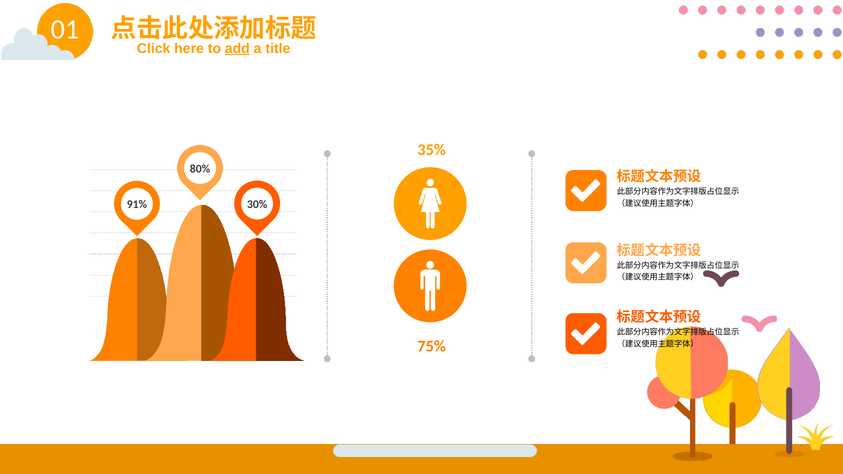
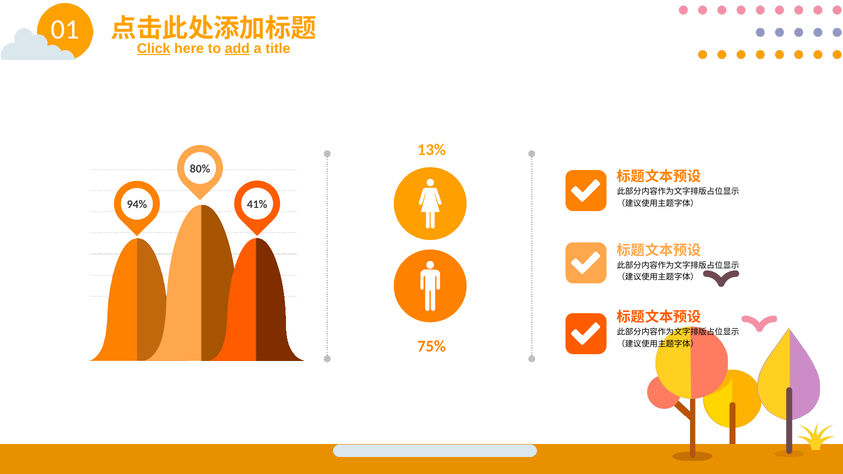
Click underline: none -> present
35%: 35% -> 13%
30%: 30% -> 41%
91%: 91% -> 94%
